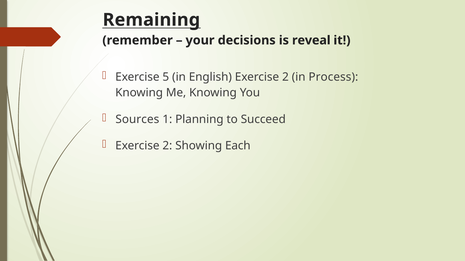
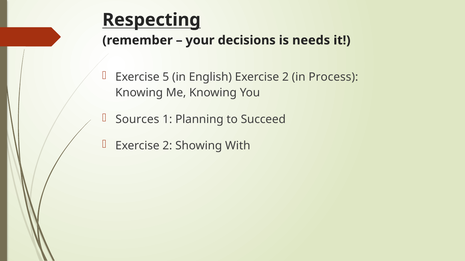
Remaining: Remaining -> Respecting
reveal: reveal -> needs
Each: Each -> With
